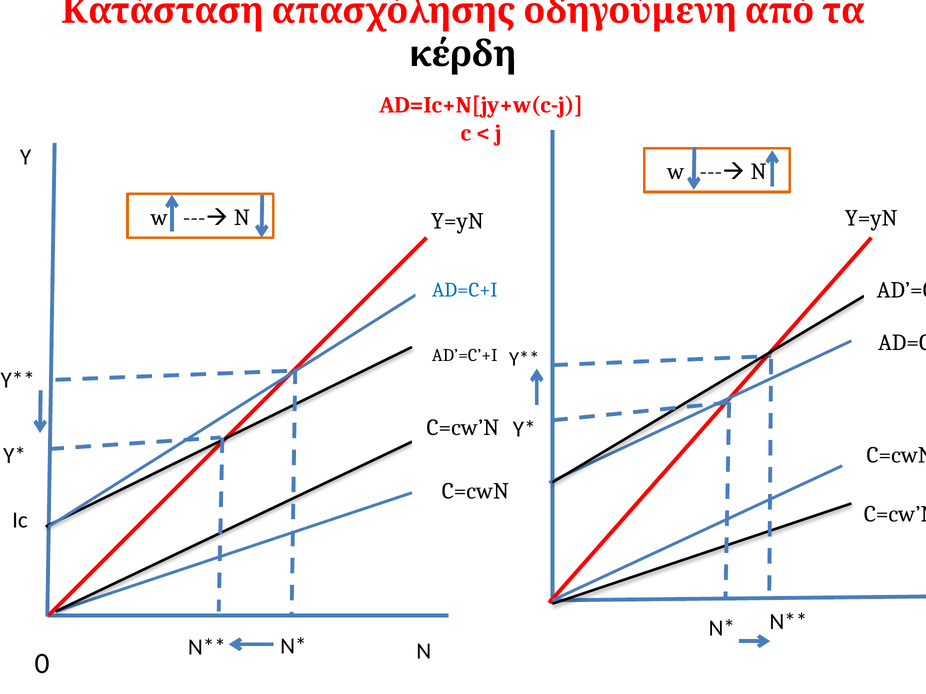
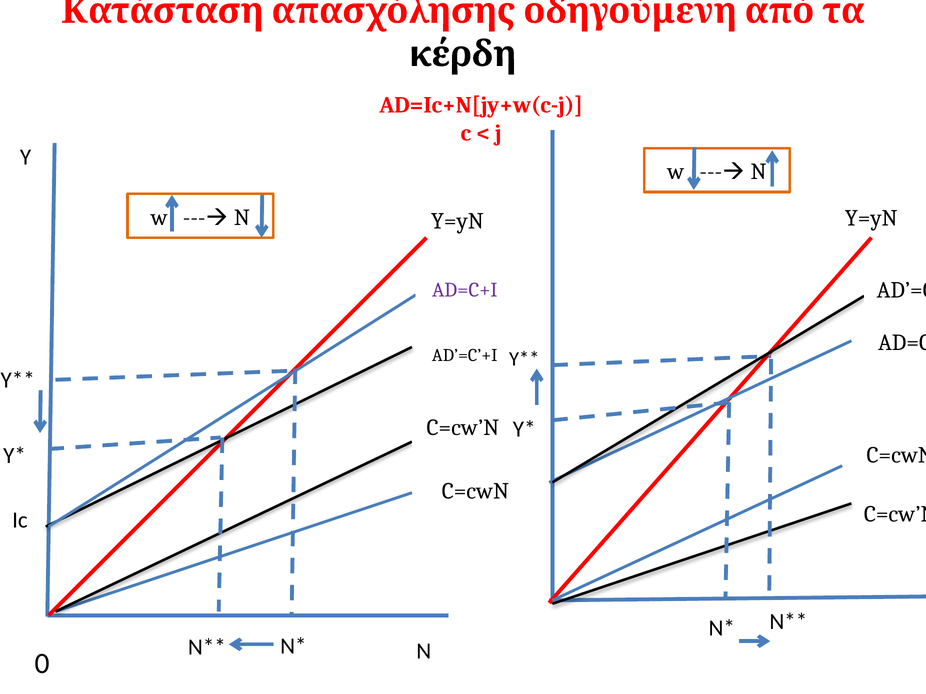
AD=C+I at (465, 290) colour: blue -> purple
